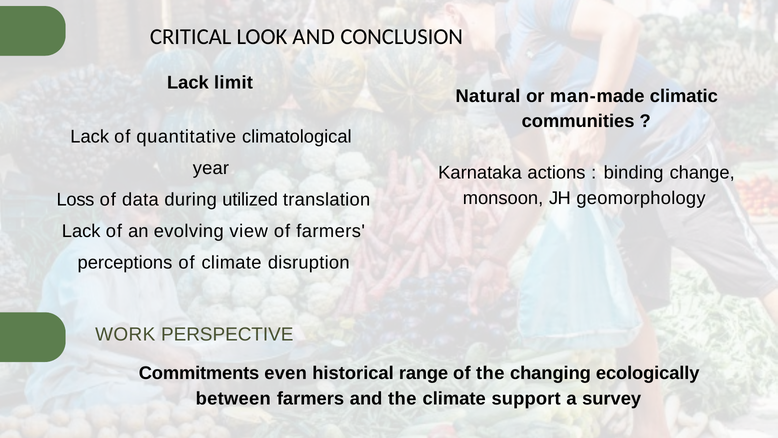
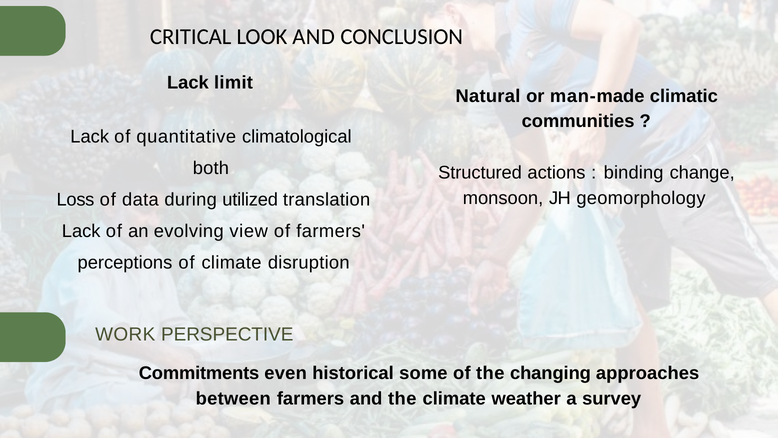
year: year -> both
Karnataka: Karnataka -> Structured
range: range -> some
ecologically: ecologically -> approaches
support: support -> weather
